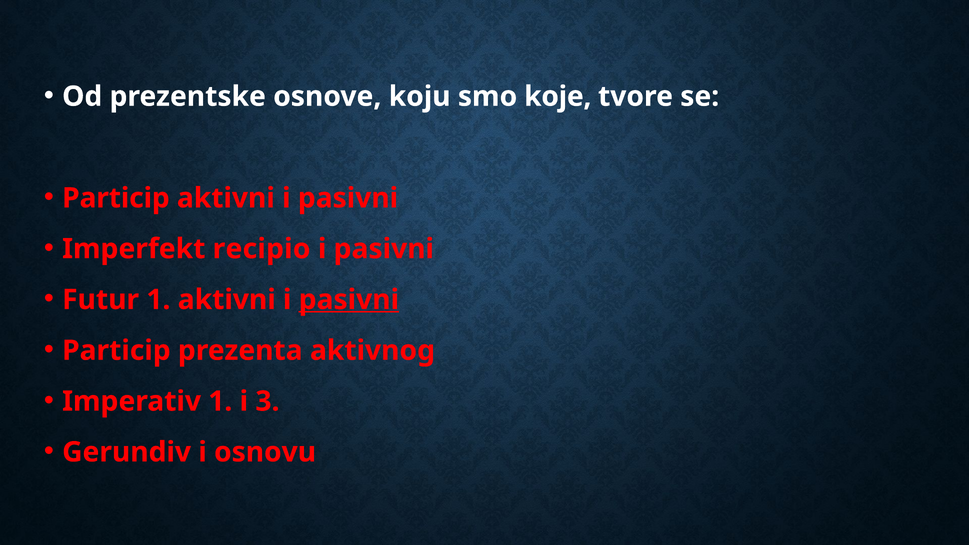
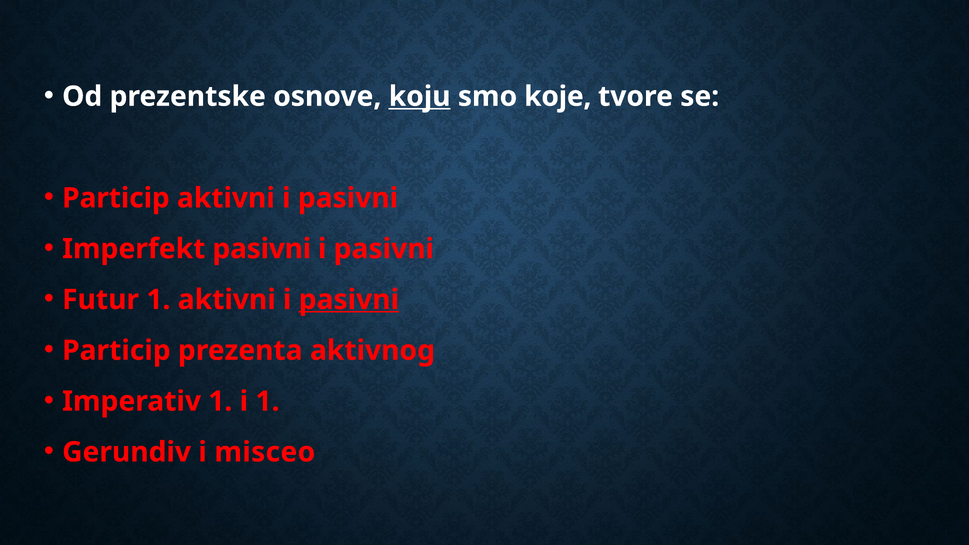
koju underline: none -> present
Imperfekt recipio: recipio -> pasivni
i 3: 3 -> 1
osnovu: osnovu -> misceo
